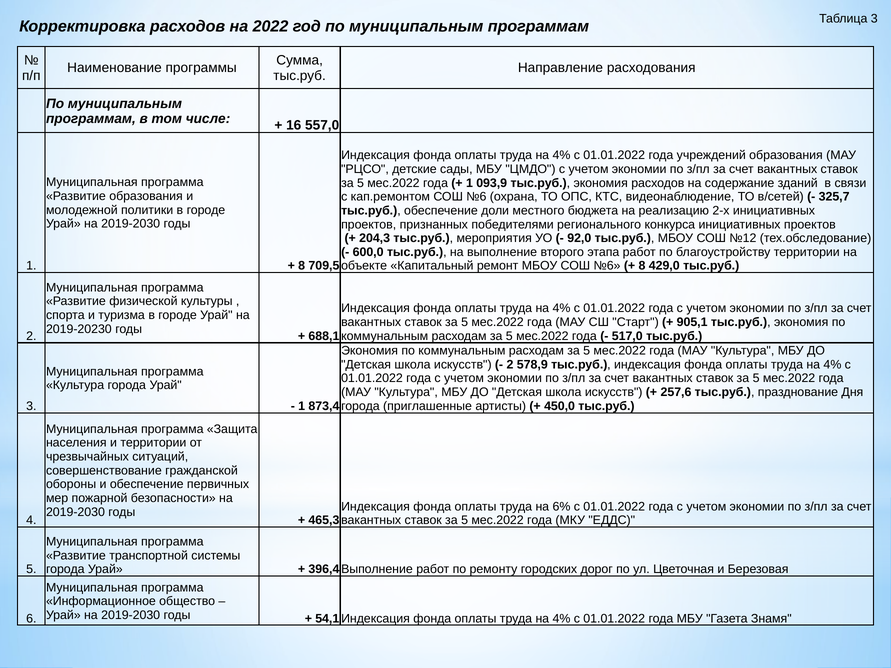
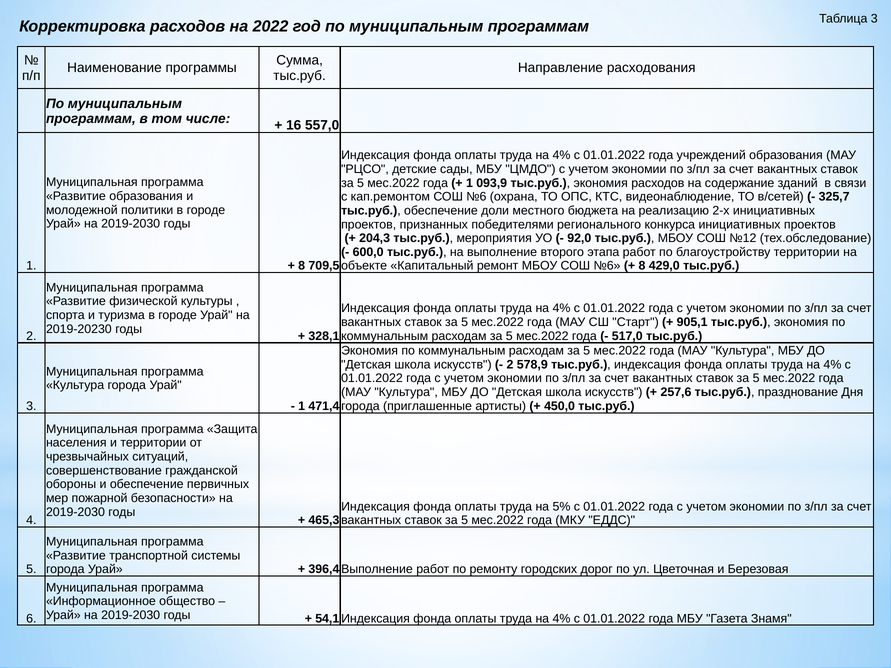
688,1: 688,1 -> 328,1
873,4: 873,4 -> 471,4
6%: 6% -> 5%
